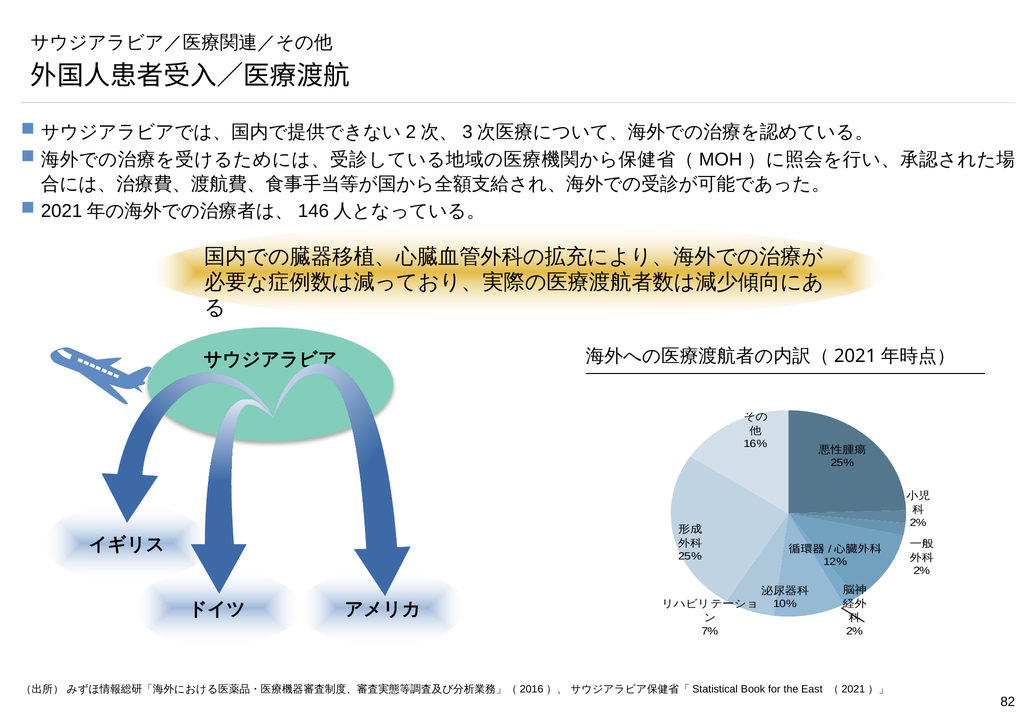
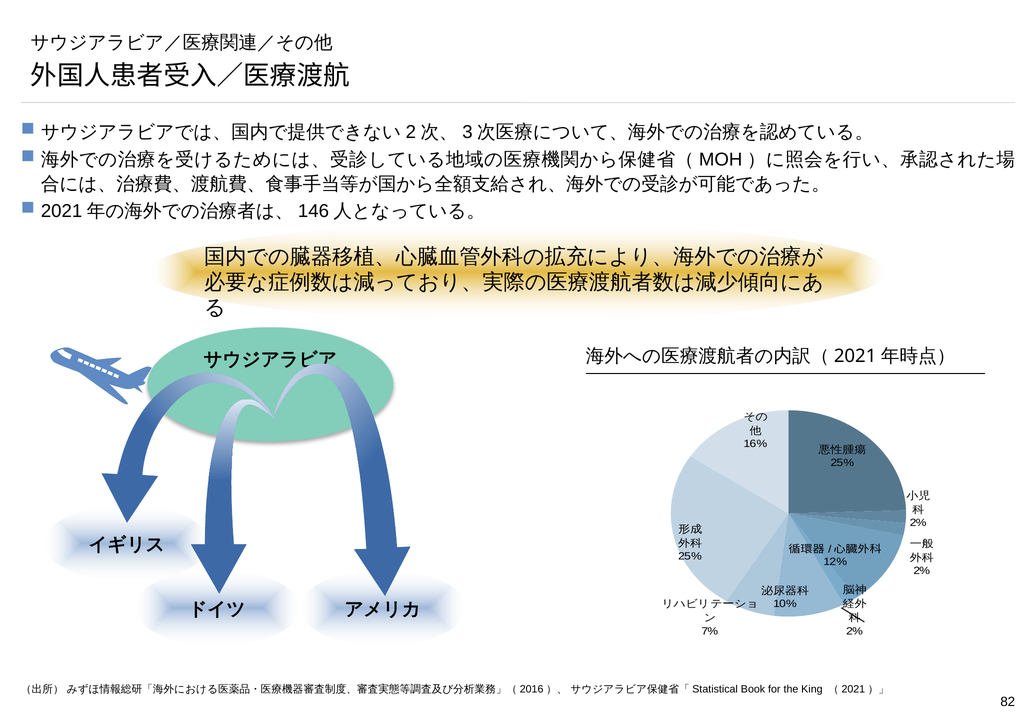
East: East -> King
